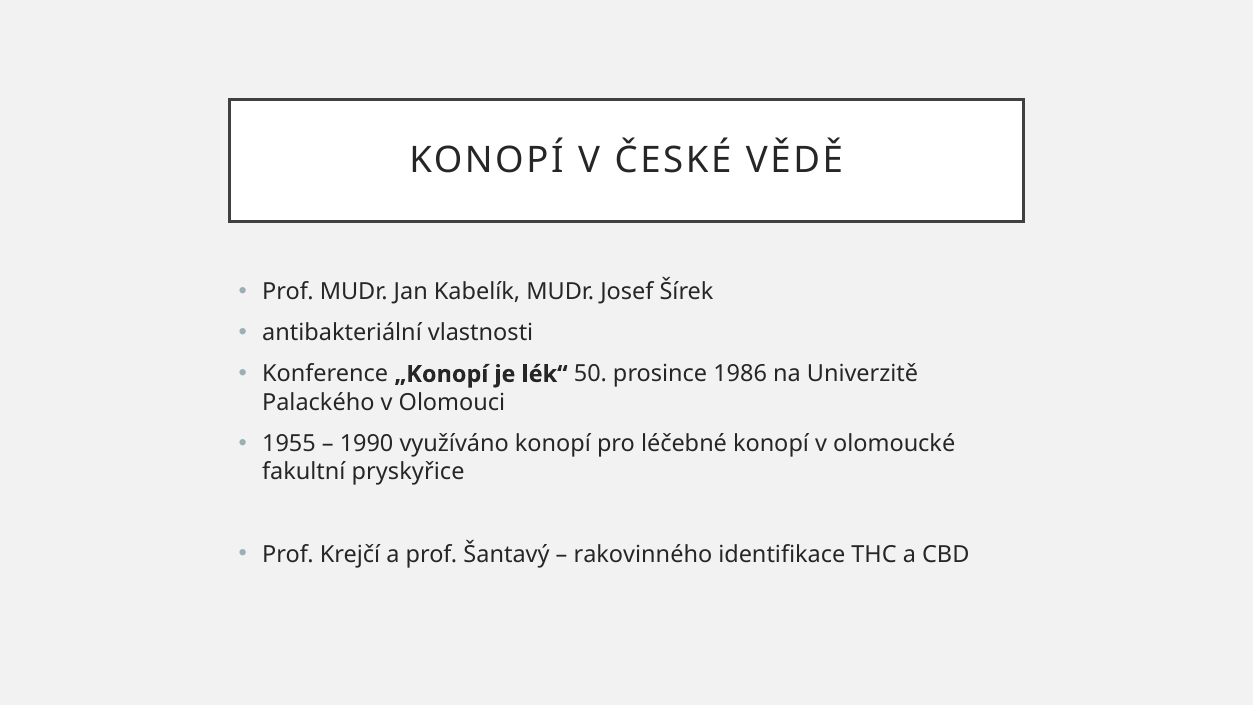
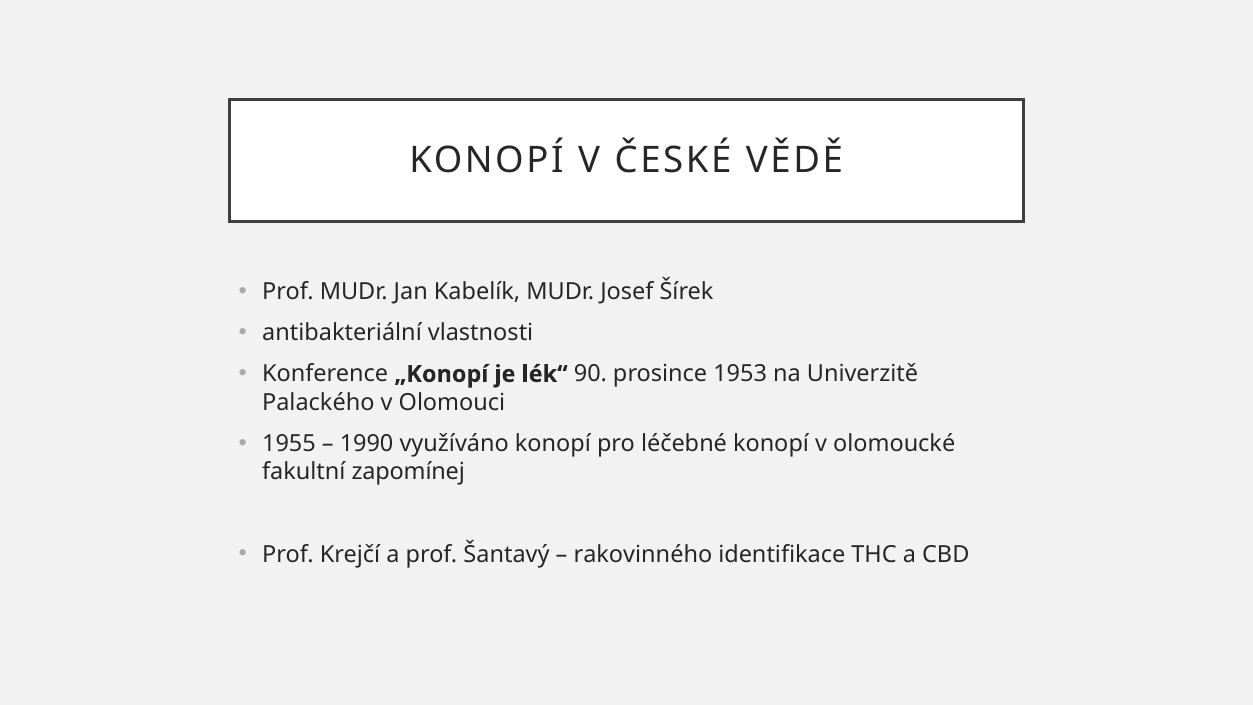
50: 50 -> 90
1986: 1986 -> 1953
pryskyřice: pryskyřice -> zapomínej
